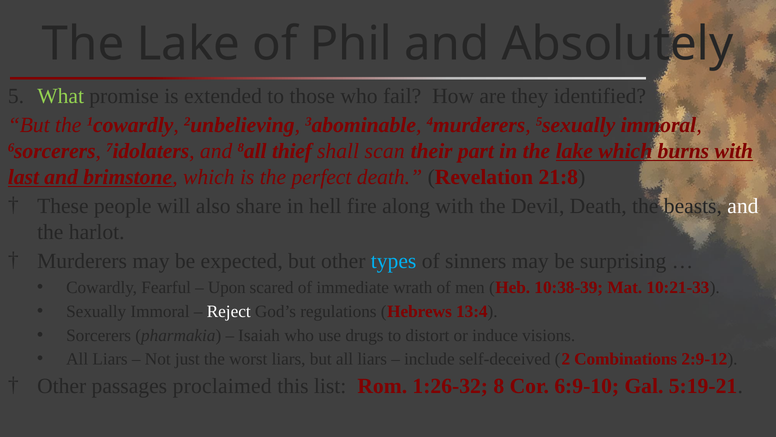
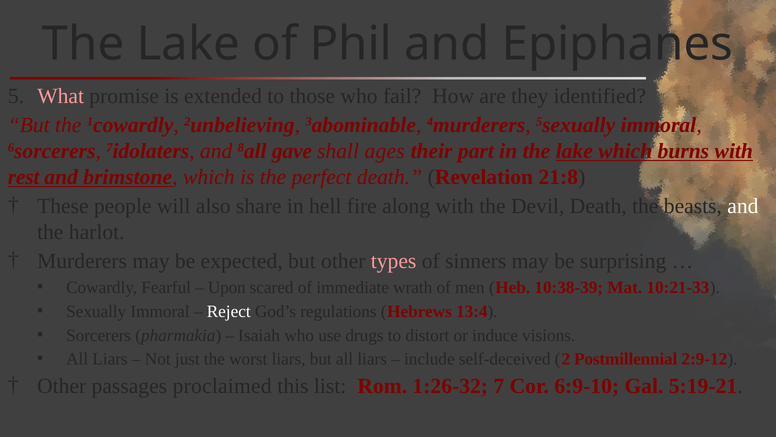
Absolutely: Absolutely -> Epiphanes
What colour: light green -> pink
thief: thief -> gave
scan: scan -> ages
last: last -> rest
types colour: light blue -> pink
Combinations: Combinations -> Postmillennial
8: 8 -> 7
